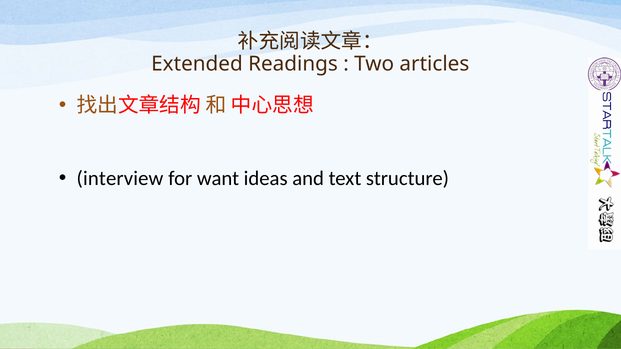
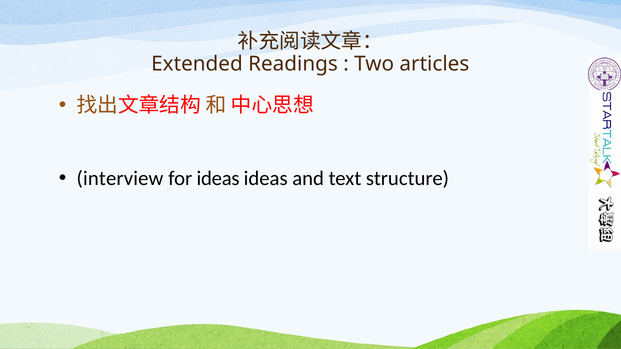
for want: want -> ideas
